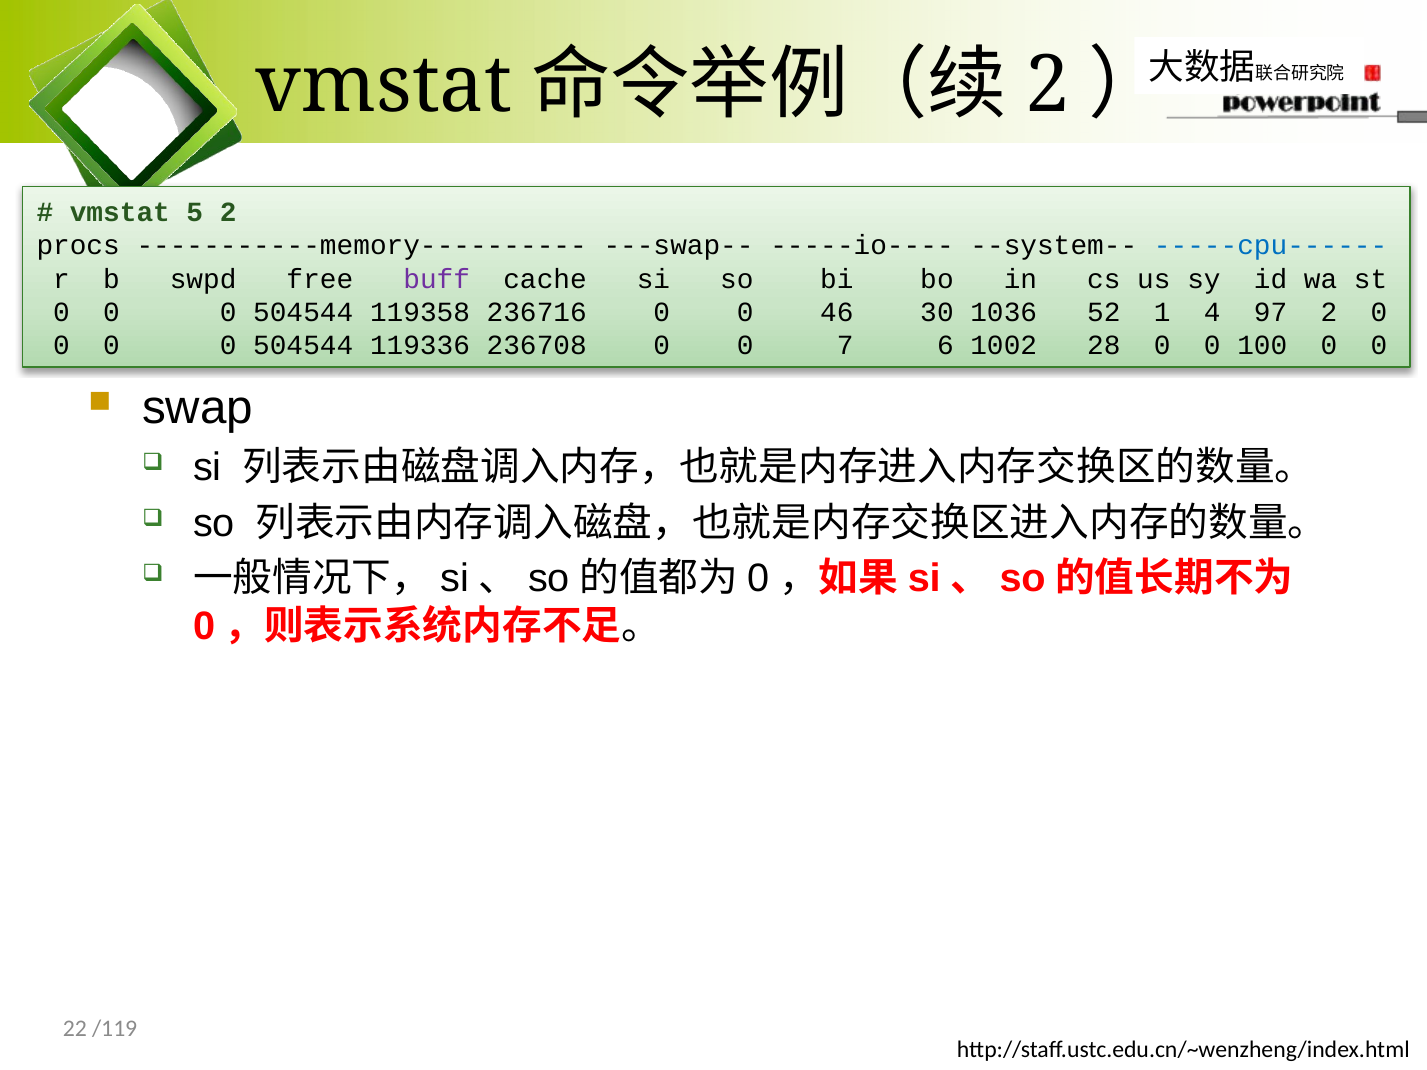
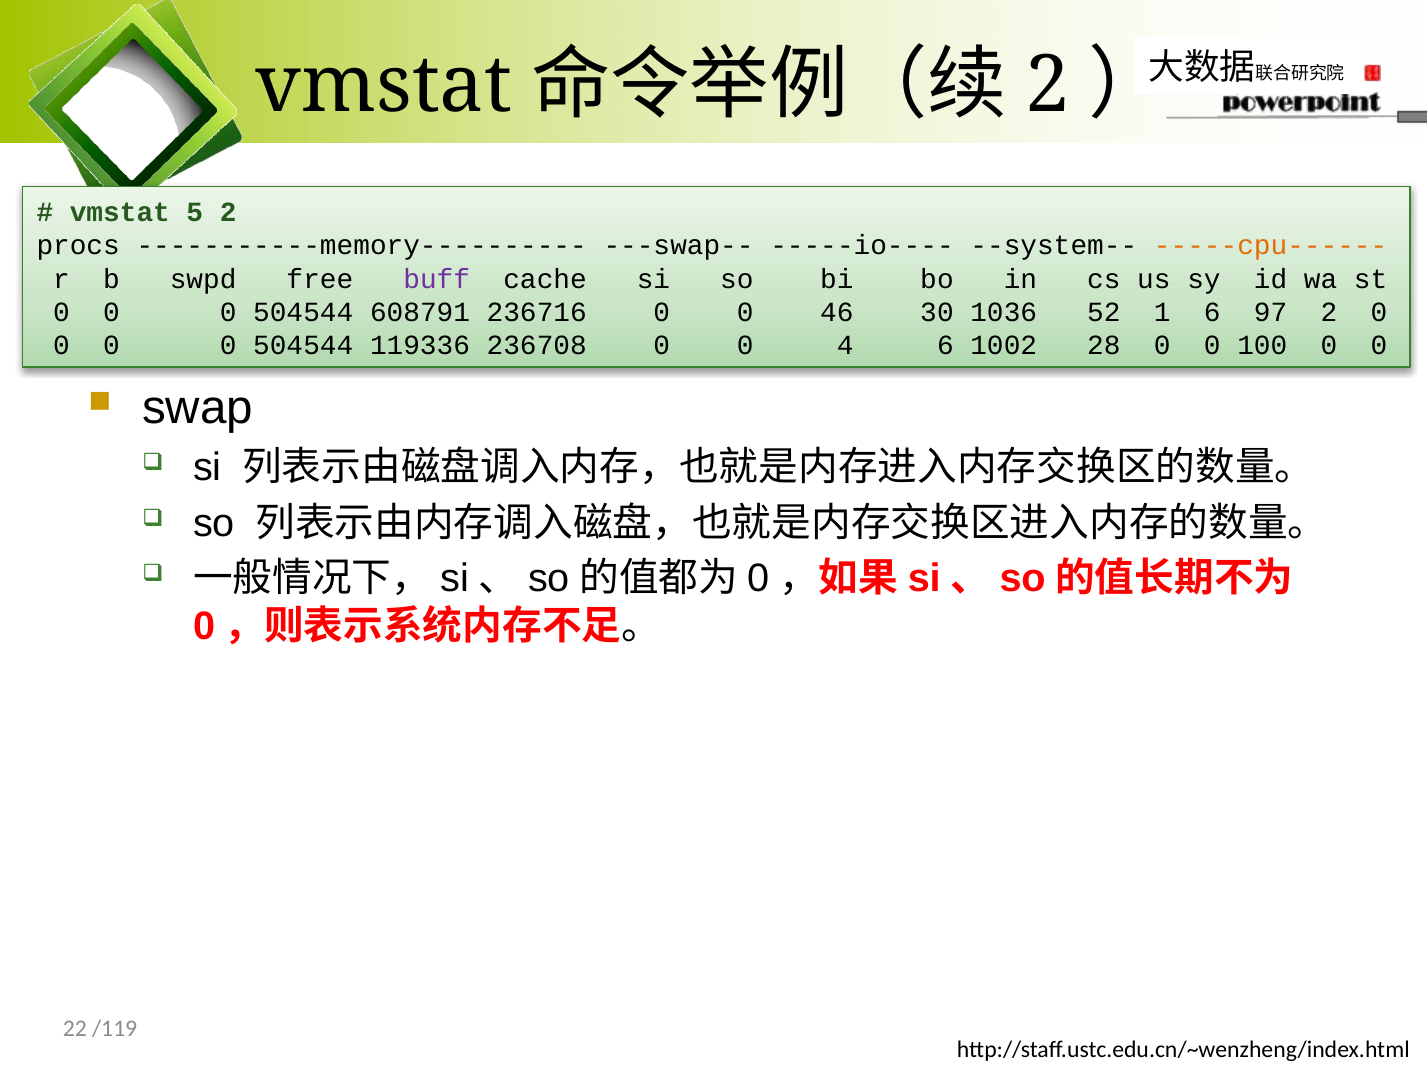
-----cpu------ colour: blue -> orange
119358: 119358 -> 608791
1 4: 4 -> 6
7: 7 -> 4
